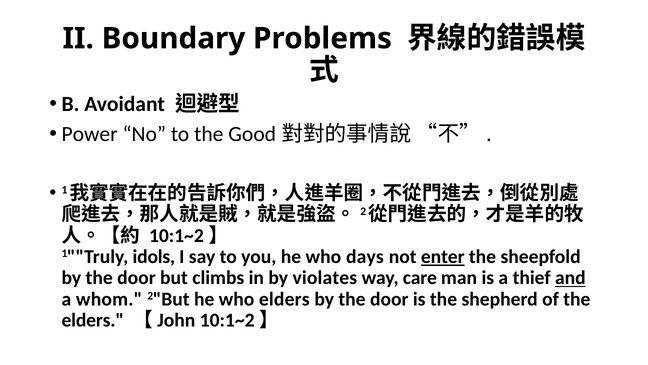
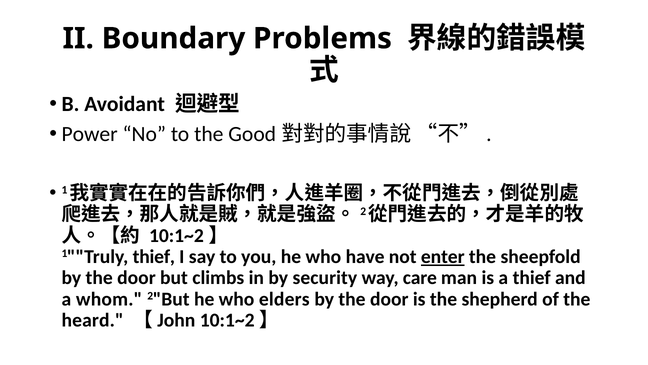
1""Truly idols: idols -> thief
days: days -> have
violates: violates -> security
and underline: present -> none
elders at (93, 320): elders -> heard
